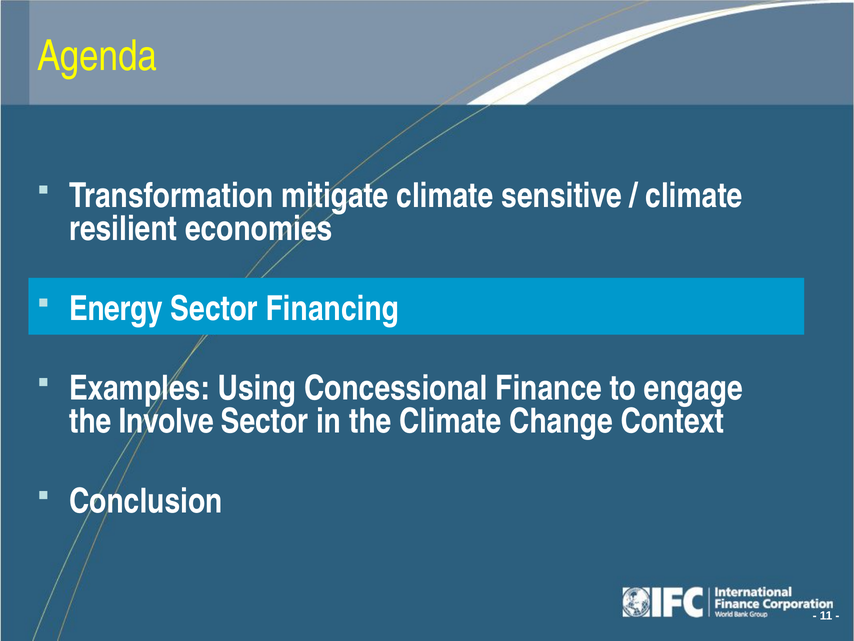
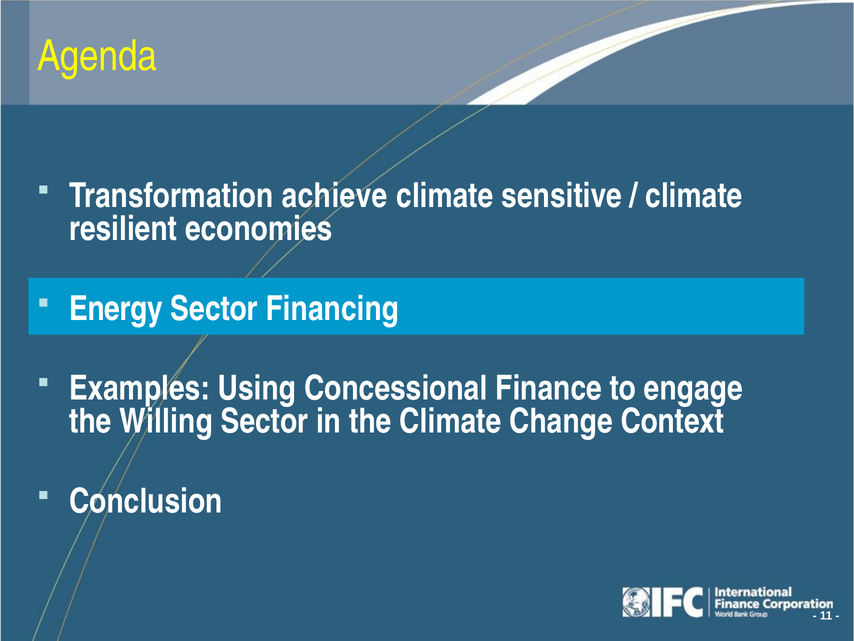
mitigate: mitigate -> achieve
Involve: Involve -> Willing
